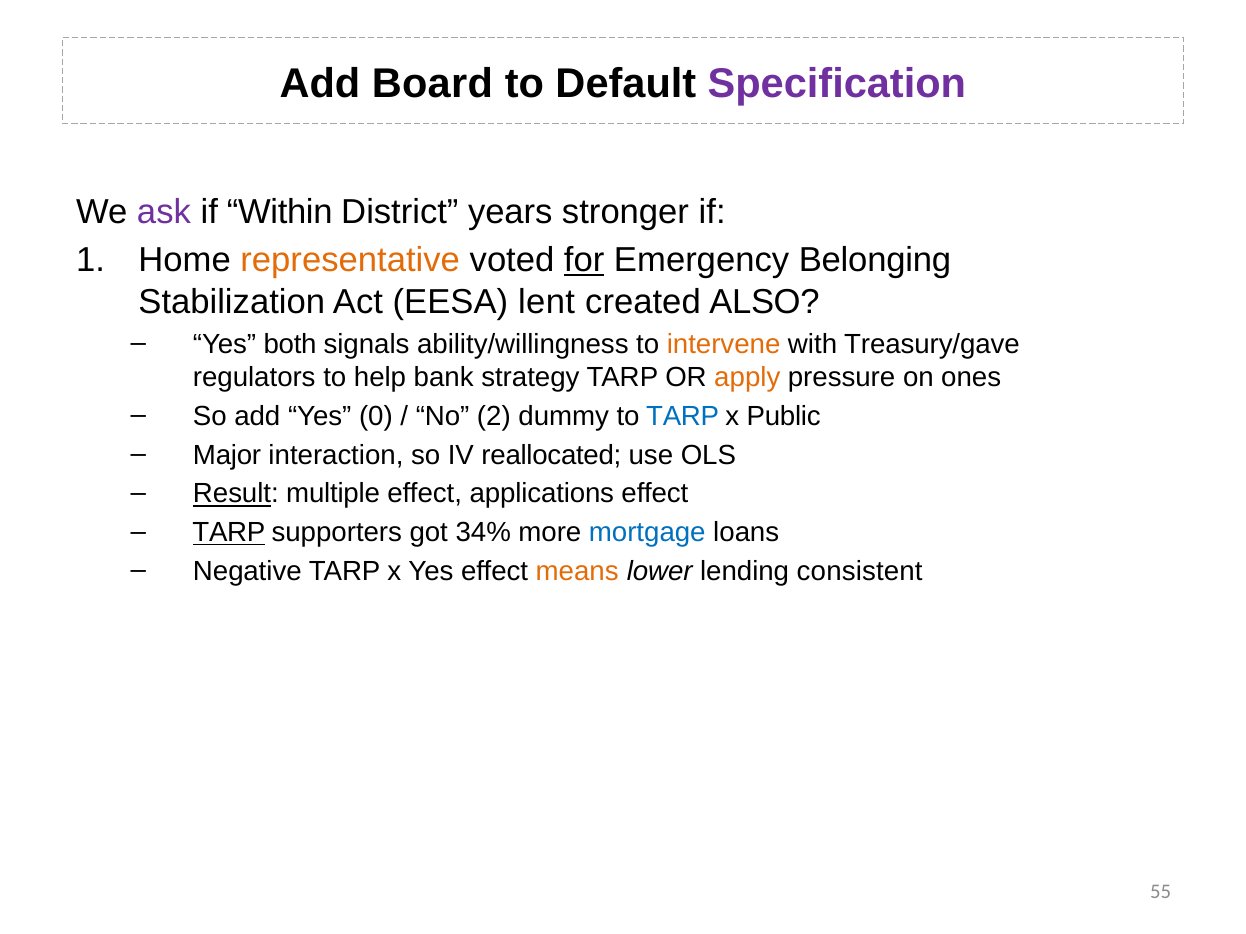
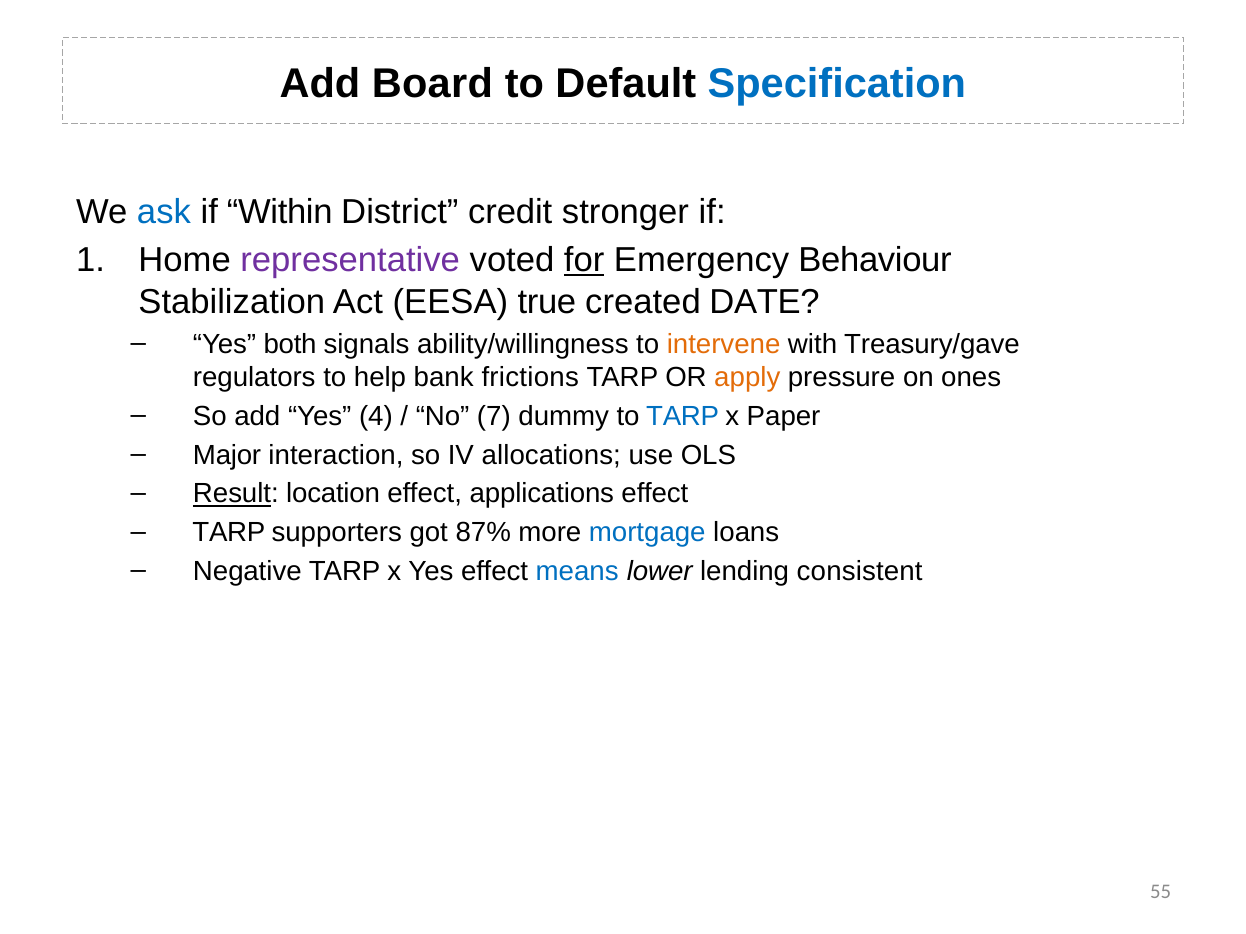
Specification colour: purple -> blue
ask colour: purple -> blue
years: years -> credit
representative colour: orange -> purple
Belonging: Belonging -> Behaviour
lent: lent -> true
ALSO: ALSO -> DATE
strategy: strategy -> frictions
0: 0 -> 4
2: 2 -> 7
Public: Public -> Paper
reallocated: reallocated -> allocations
multiple: multiple -> location
TARP at (229, 533) underline: present -> none
34%: 34% -> 87%
means colour: orange -> blue
